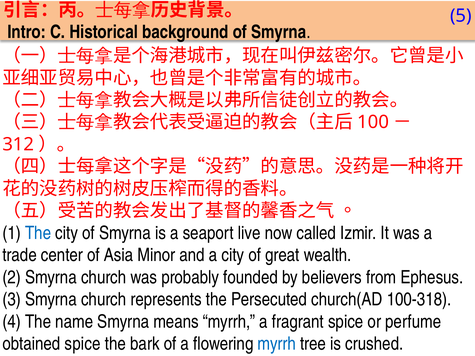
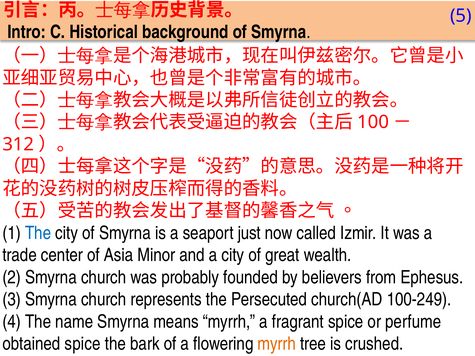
live: live -> just
100-318: 100-318 -> 100-249
myrrh at (277, 344) colour: blue -> orange
